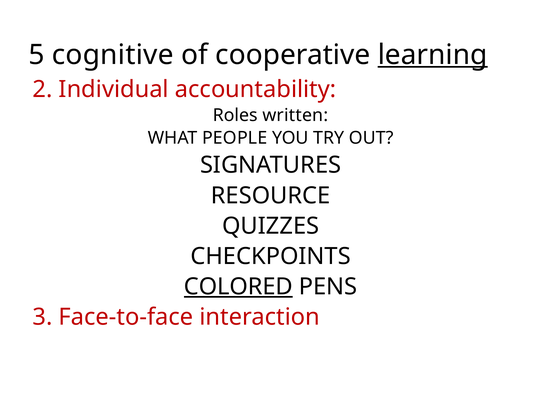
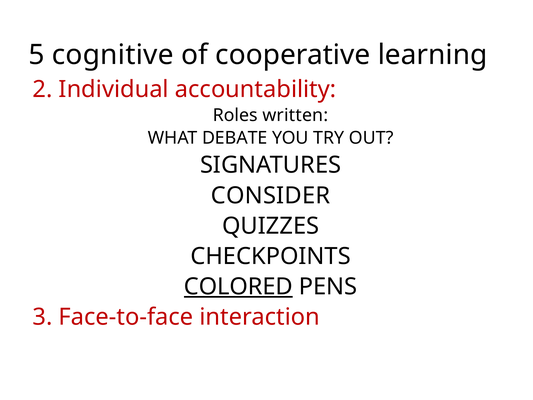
learning underline: present -> none
PEOPLE: PEOPLE -> DEBATE
RESOURCE: RESOURCE -> CONSIDER
